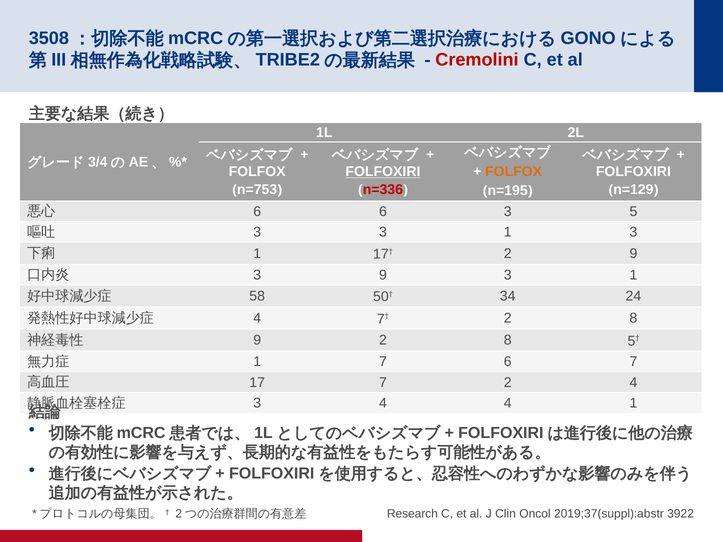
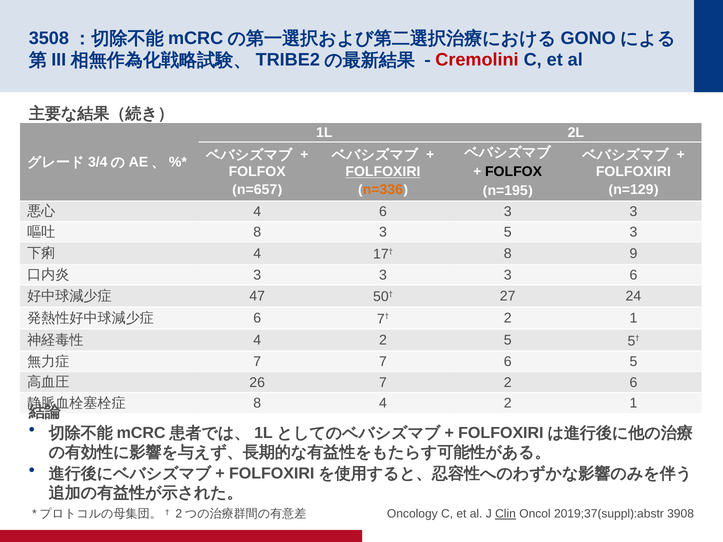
FOLFOX at (514, 172) colour: orange -> black
n=753: n=753 -> n=657
n=336 colour: red -> orange
6 at (257, 212): 6 -> 4
6 3 5: 5 -> 3
3 at (257, 232): 3 -> 8
1 at (508, 232): 1 -> 5
1 at (257, 254): 1 -> 4
17† 2: 2 -> 8
9 at (383, 275): 9 -> 3
1 at (633, 275): 1 -> 6
58: 58 -> 47
34: 34 -> 27
4 at (257, 318): 4 -> 6
7† 2 8: 8 -> 1
9 at (257, 340): 9 -> 4
8 at (508, 340): 8 -> 5
1 at (257, 362): 1 -> 7
6 7: 7 -> 5
17: 17 -> 26
2 4: 4 -> 6
3 at (257, 403): 3 -> 8
4 at (508, 403): 4 -> 2
Research: Research -> Oncology
Clin underline: none -> present
3922: 3922 -> 3908
